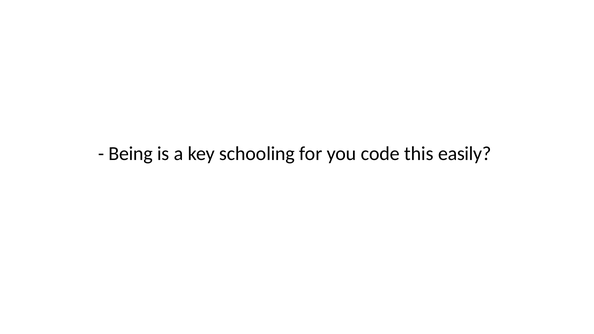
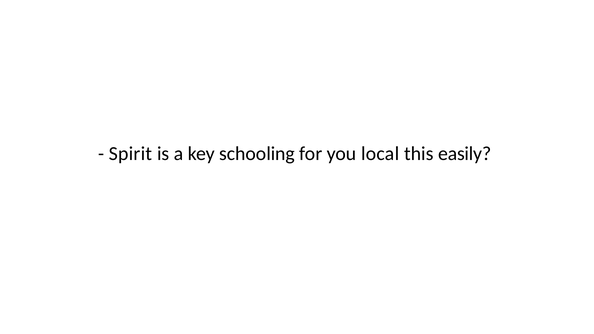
Being: Being -> Spirit
code: code -> local
